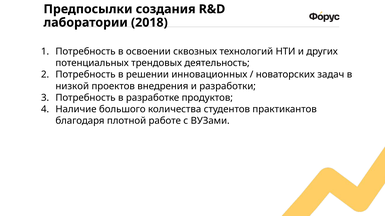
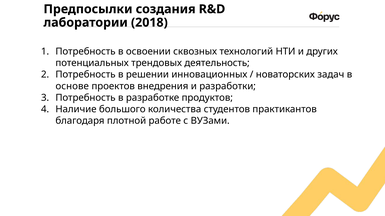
низкой: низкой -> основе
